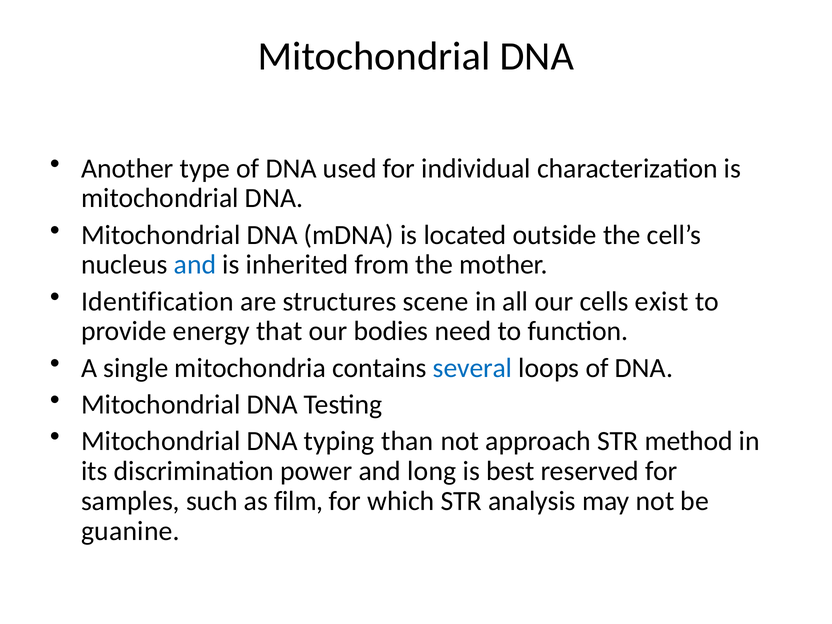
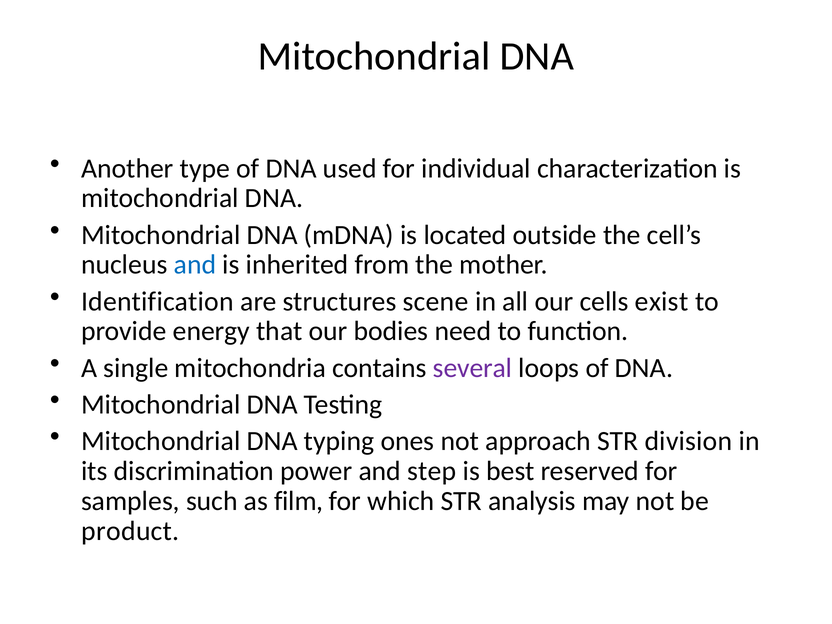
several colour: blue -> purple
than: than -> ones
method: method -> division
long: long -> step
guanine: guanine -> product
